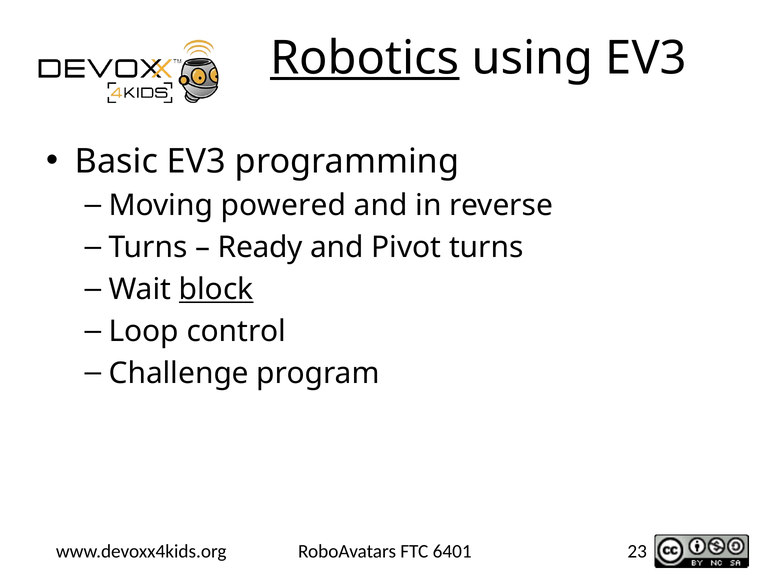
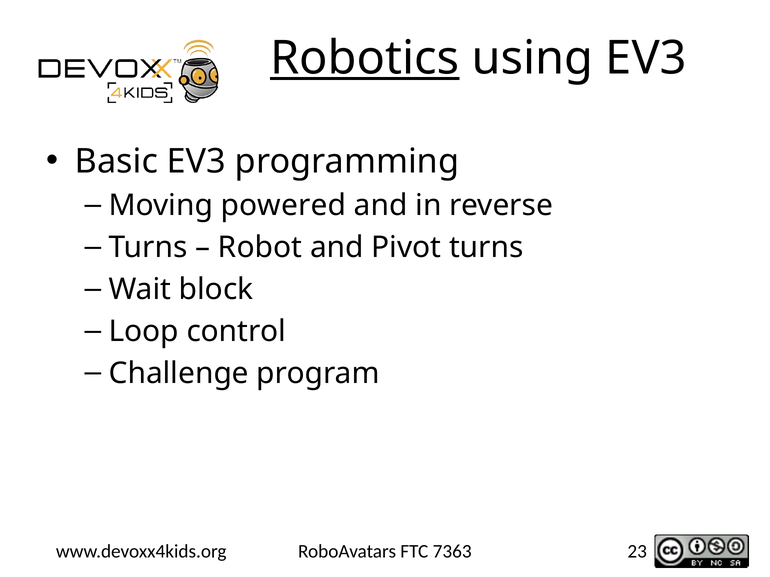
Ready: Ready -> Robot
block underline: present -> none
6401: 6401 -> 7363
